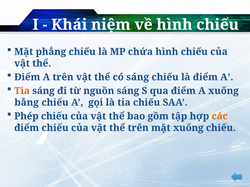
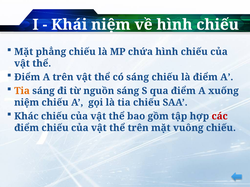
bằng at (27, 103): bằng -> niệm
Phép: Phép -> Khác
các colour: orange -> red
mặt xuống: xuống -> vuông
